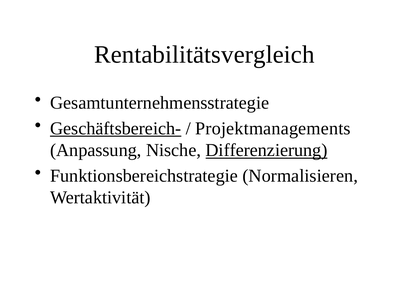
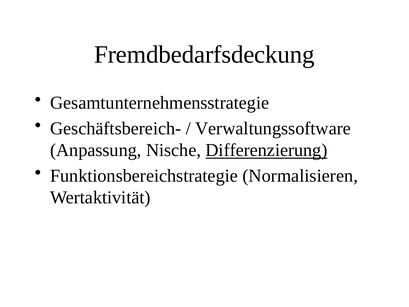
Rentabilitätsvergleich: Rentabilitätsvergleich -> Fremdbedarfsdeckung
Geschäftsbereich- underline: present -> none
Projektmanagements: Projektmanagements -> Verwaltungssoftware
